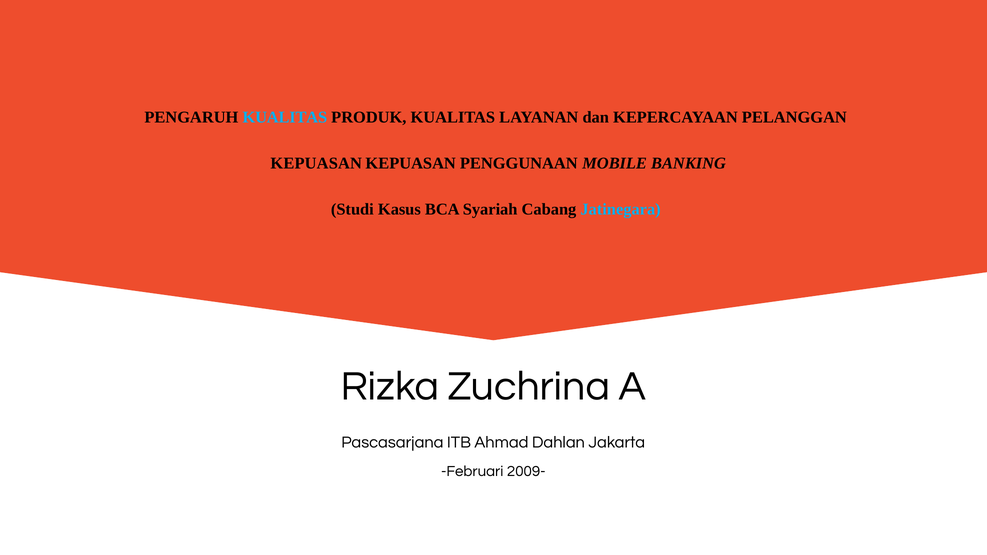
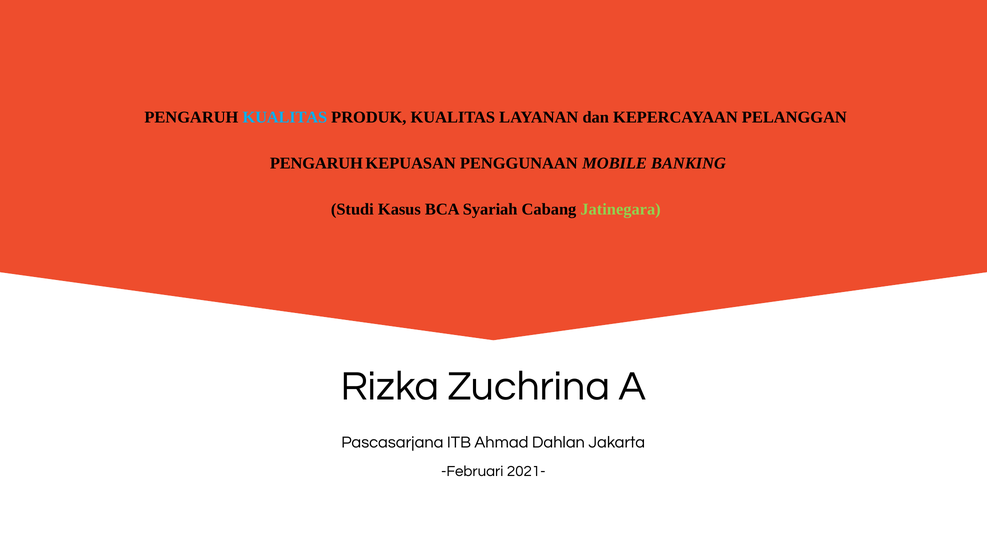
KEPUASAN at (316, 164): KEPUASAN -> PENGARUH
Jatinegara colour: light blue -> light green
2009-: 2009- -> 2021-
